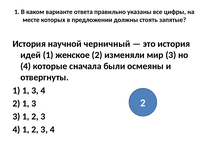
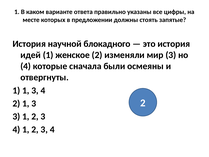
черничный: черничный -> блокадного
